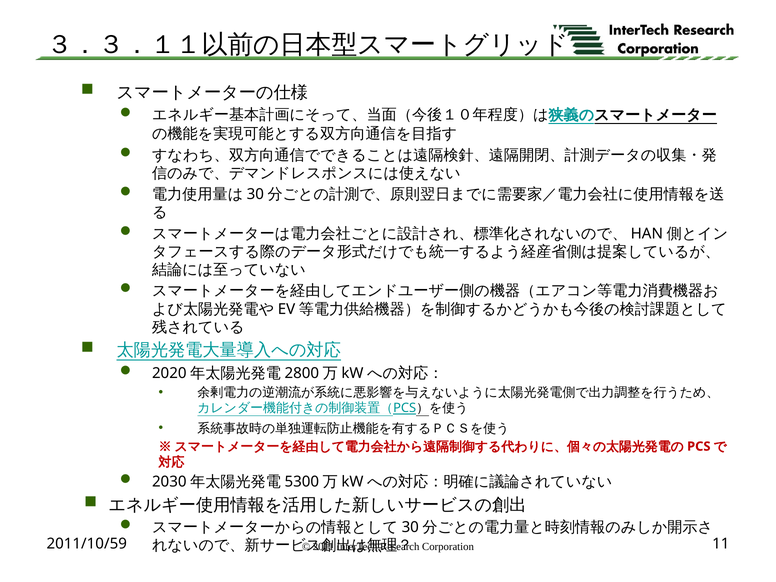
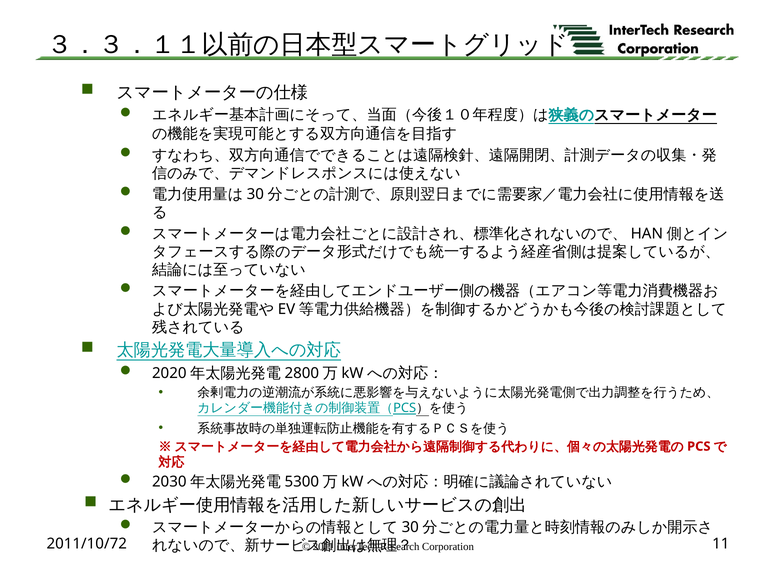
2011/10/59: 2011/10/59 -> 2011/10/72
